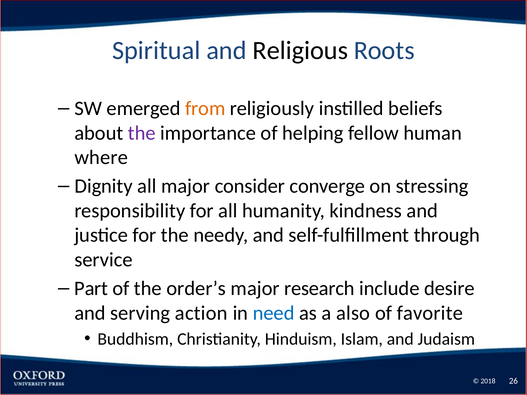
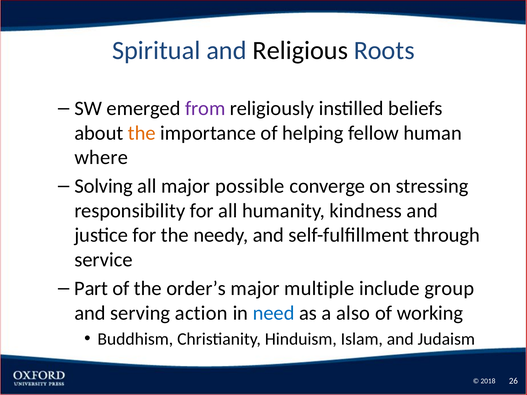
from colour: orange -> purple
the at (142, 133) colour: purple -> orange
Dignity: Dignity -> Solving
consider: consider -> possible
research: research -> multiple
desire: desire -> group
favorite: favorite -> working
